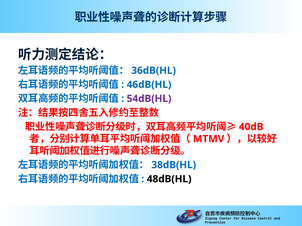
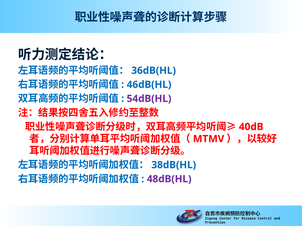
48dB(HL colour: black -> purple
